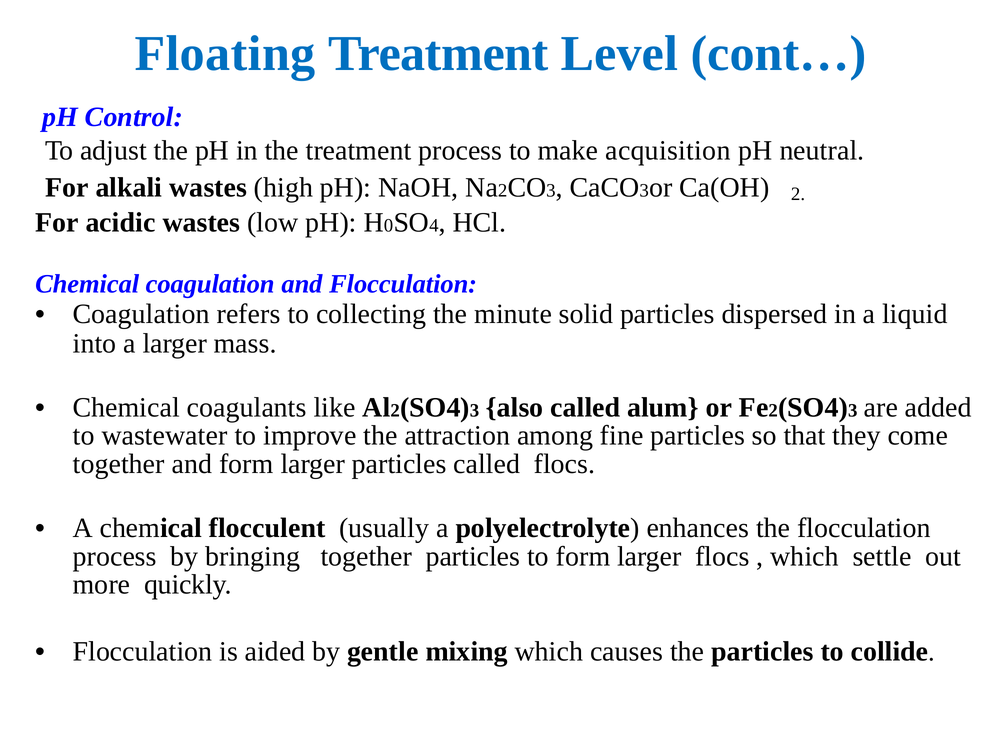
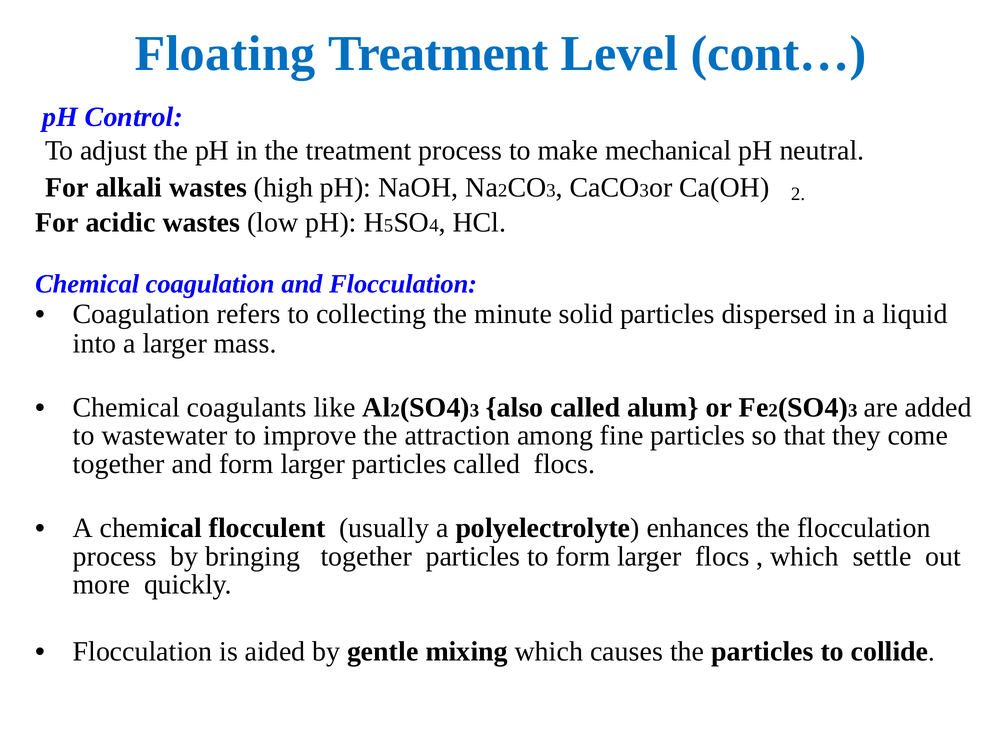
acquisition: acquisition -> mechanical
0: 0 -> 5
